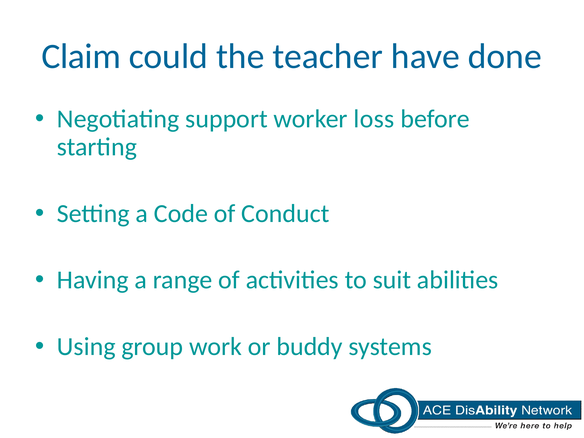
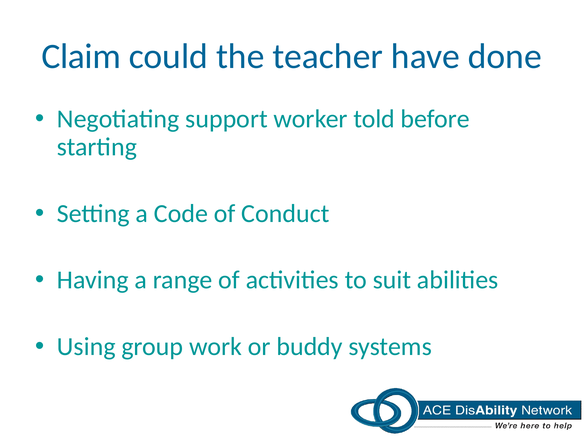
loss: loss -> told
